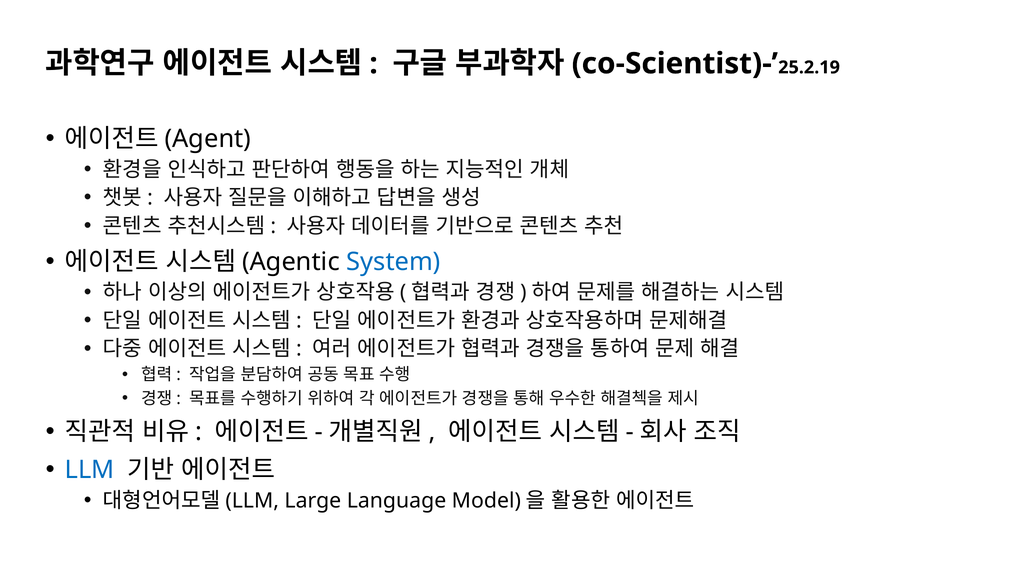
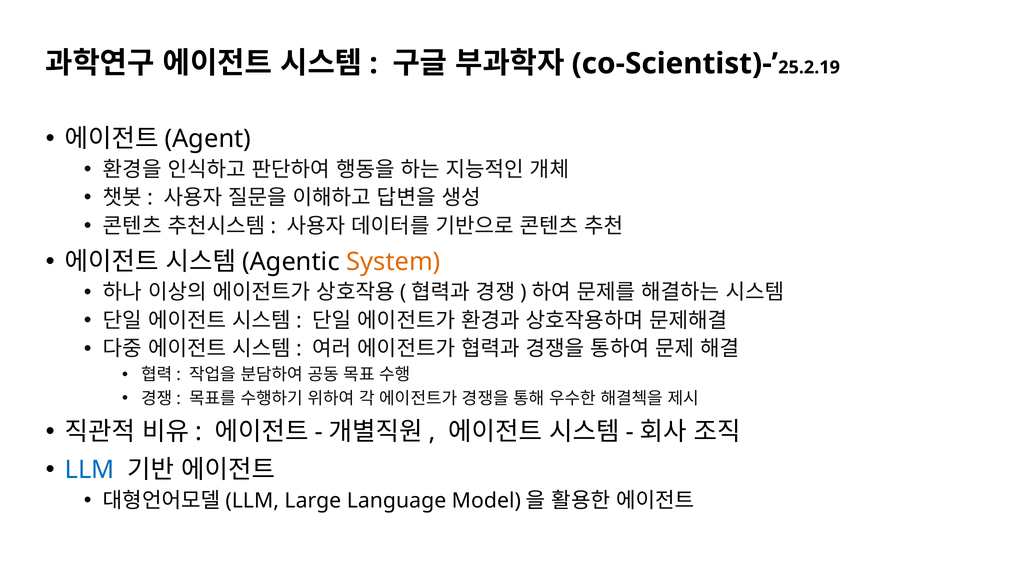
System colour: blue -> orange
